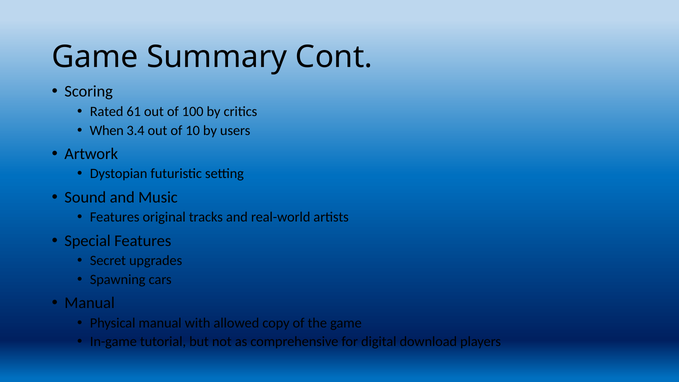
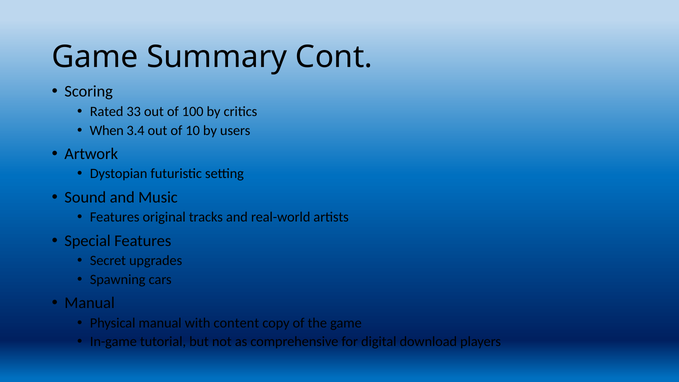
61: 61 -> 33
allowed: allowed -> content
